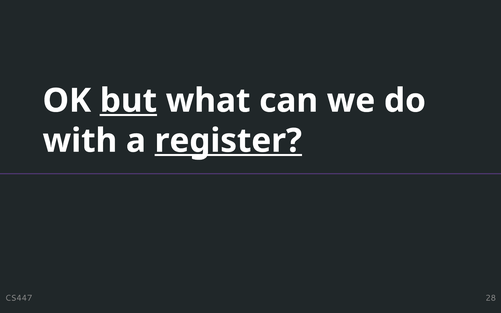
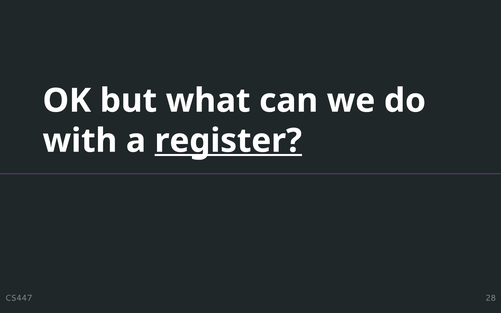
but underline: present -> none
